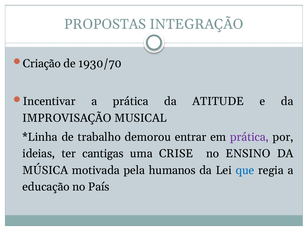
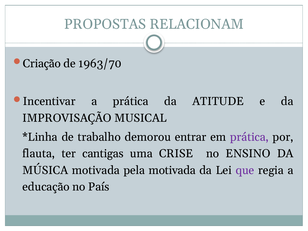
INTEGRAÇÃO: INTEGRAÇÃO -> RELACIONAM
1930/70: 1930/70 -> 1963/70
ideias: ideias -> flauta
pela humanos: humanos -> motivada
que colour: blue -> purple
